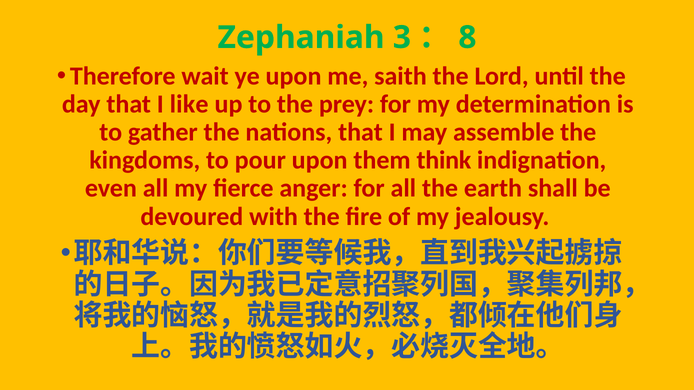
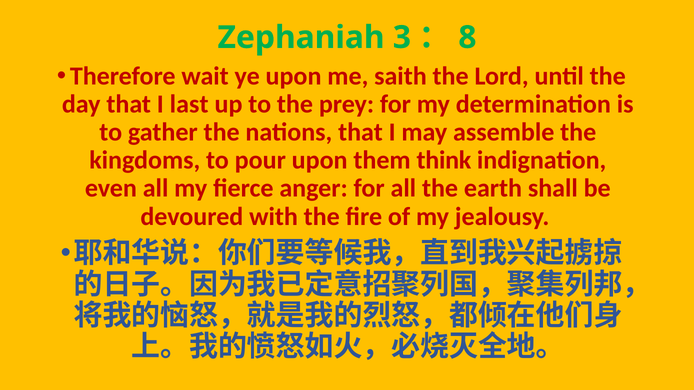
like: like -> last
